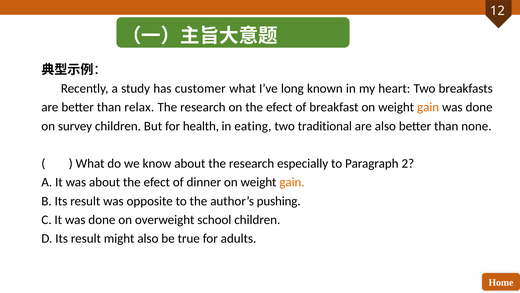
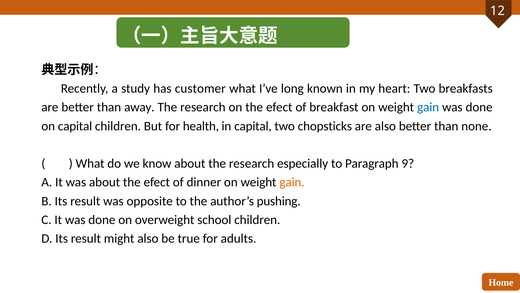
relax: relax -> away
gain at (428, 107) colour: orange -> blue
on survey: survey -> capital
in eating: eating -> capital
traditional: traditional -> chopsticks
2: 2 -> 9
